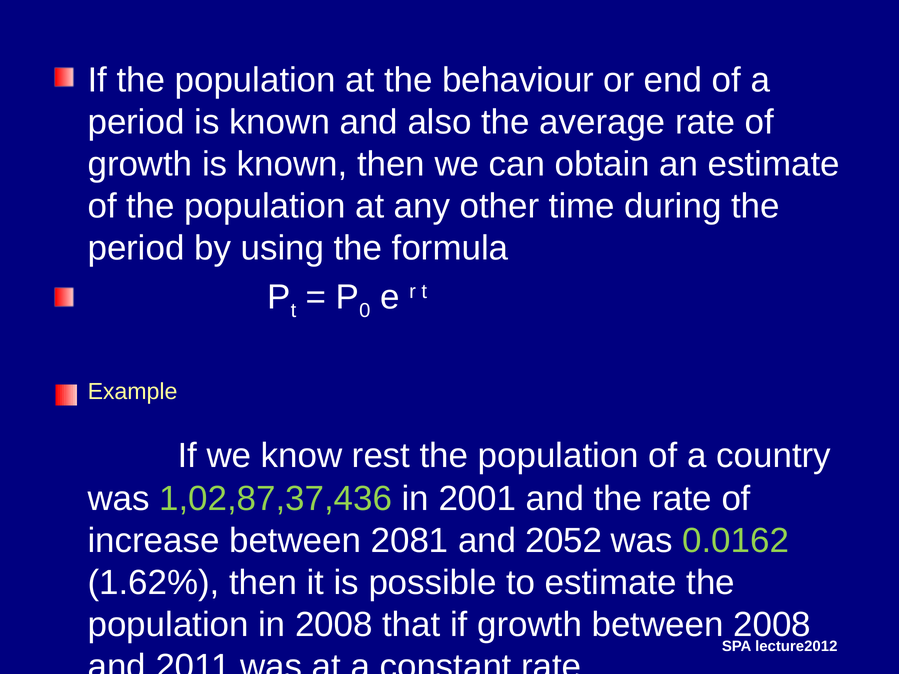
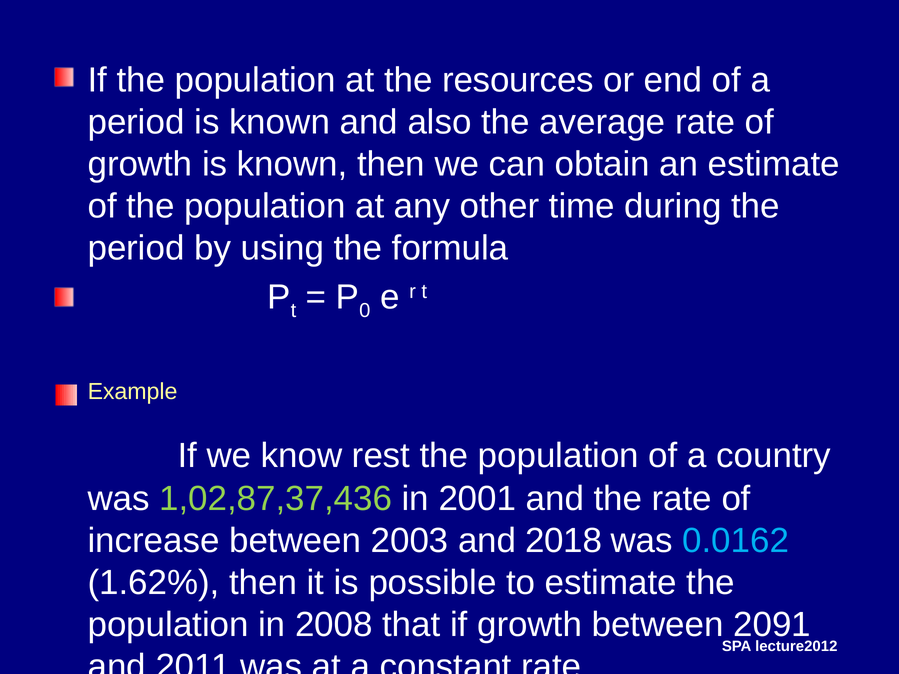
behaviour: behaviour -> resources
2081: 2081 -> 2003
2052: 2052 -> 2018
0.0162 colour: light green -> light blue
between 2008: 2008 -> 2091
